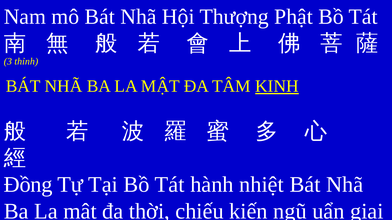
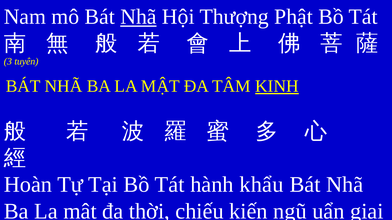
Nhã at (138, 17) underline: none -> present
thỉnh: thỉnh -> tuyên
Đồng: Đồng -> Hoàn
nhiệt: nhiệt -> khẩu
